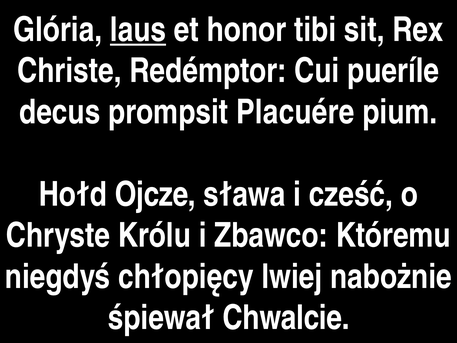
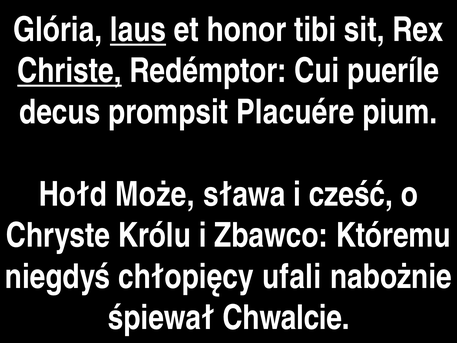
Christe underline: none -> present
Ojcze: Ojcze -> Może
lwiej: lwiej -> ufali
